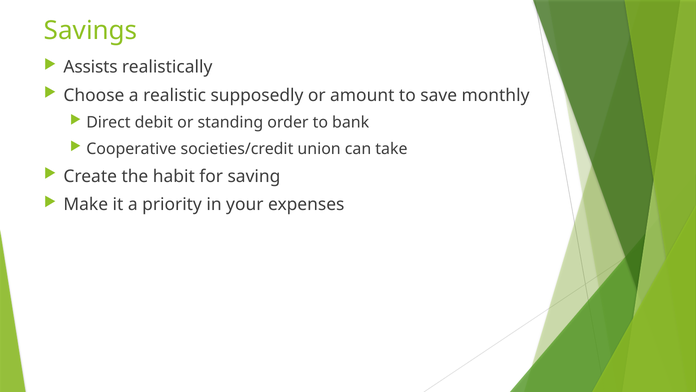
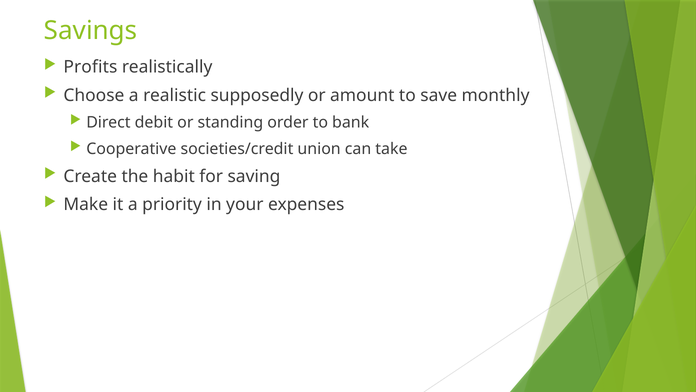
Assists: Assists -> Profits
